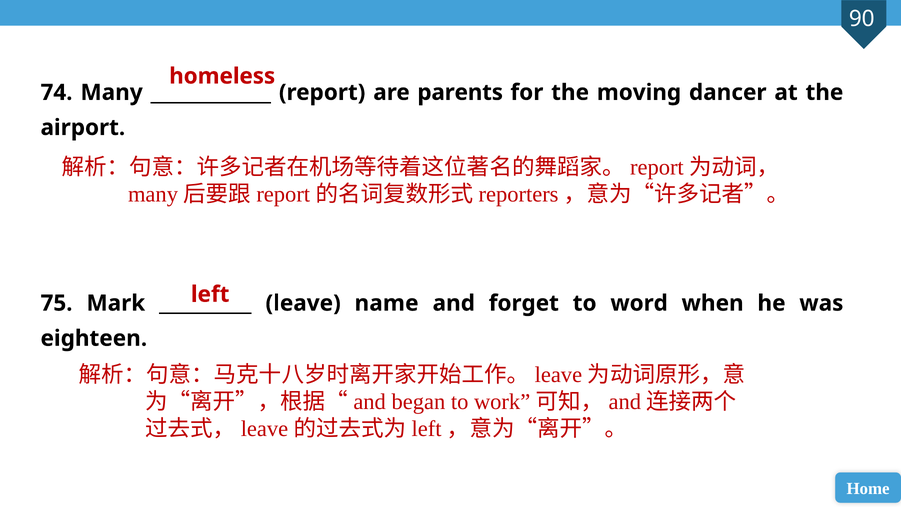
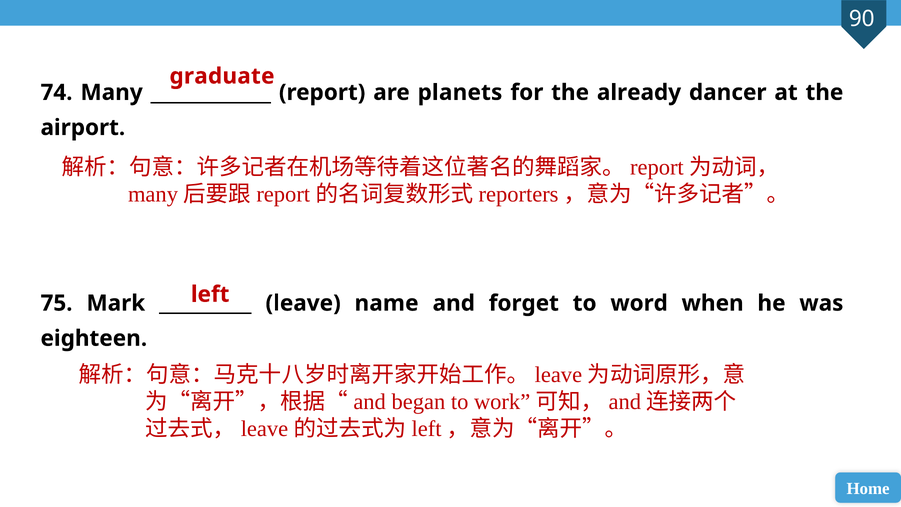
homeless: homeless -> graduate
parents: parents -> planets
moving: moving -> already
